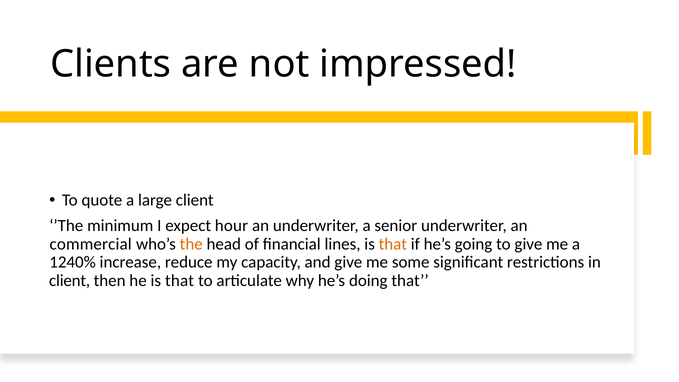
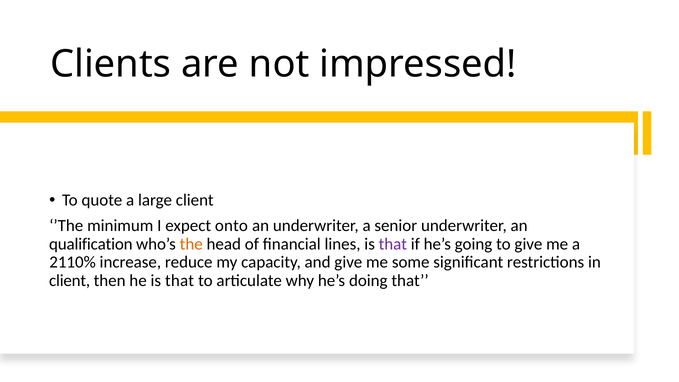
hour: hour -> onto
commercial: commercial -> qualification
that at (393, 244) colour: orange -> purple
1240%: 1240% -> 2110%
